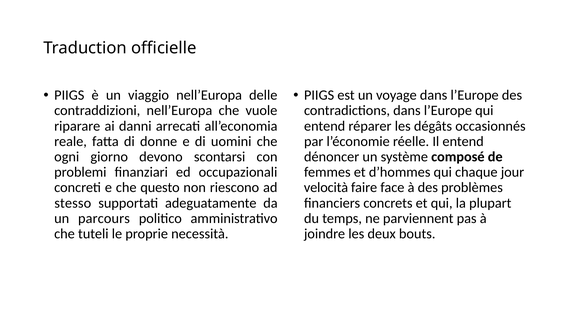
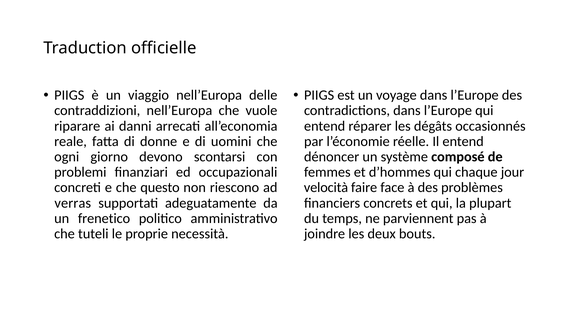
stesso: stesso -> verras
parcours: parcours -> frenetico
